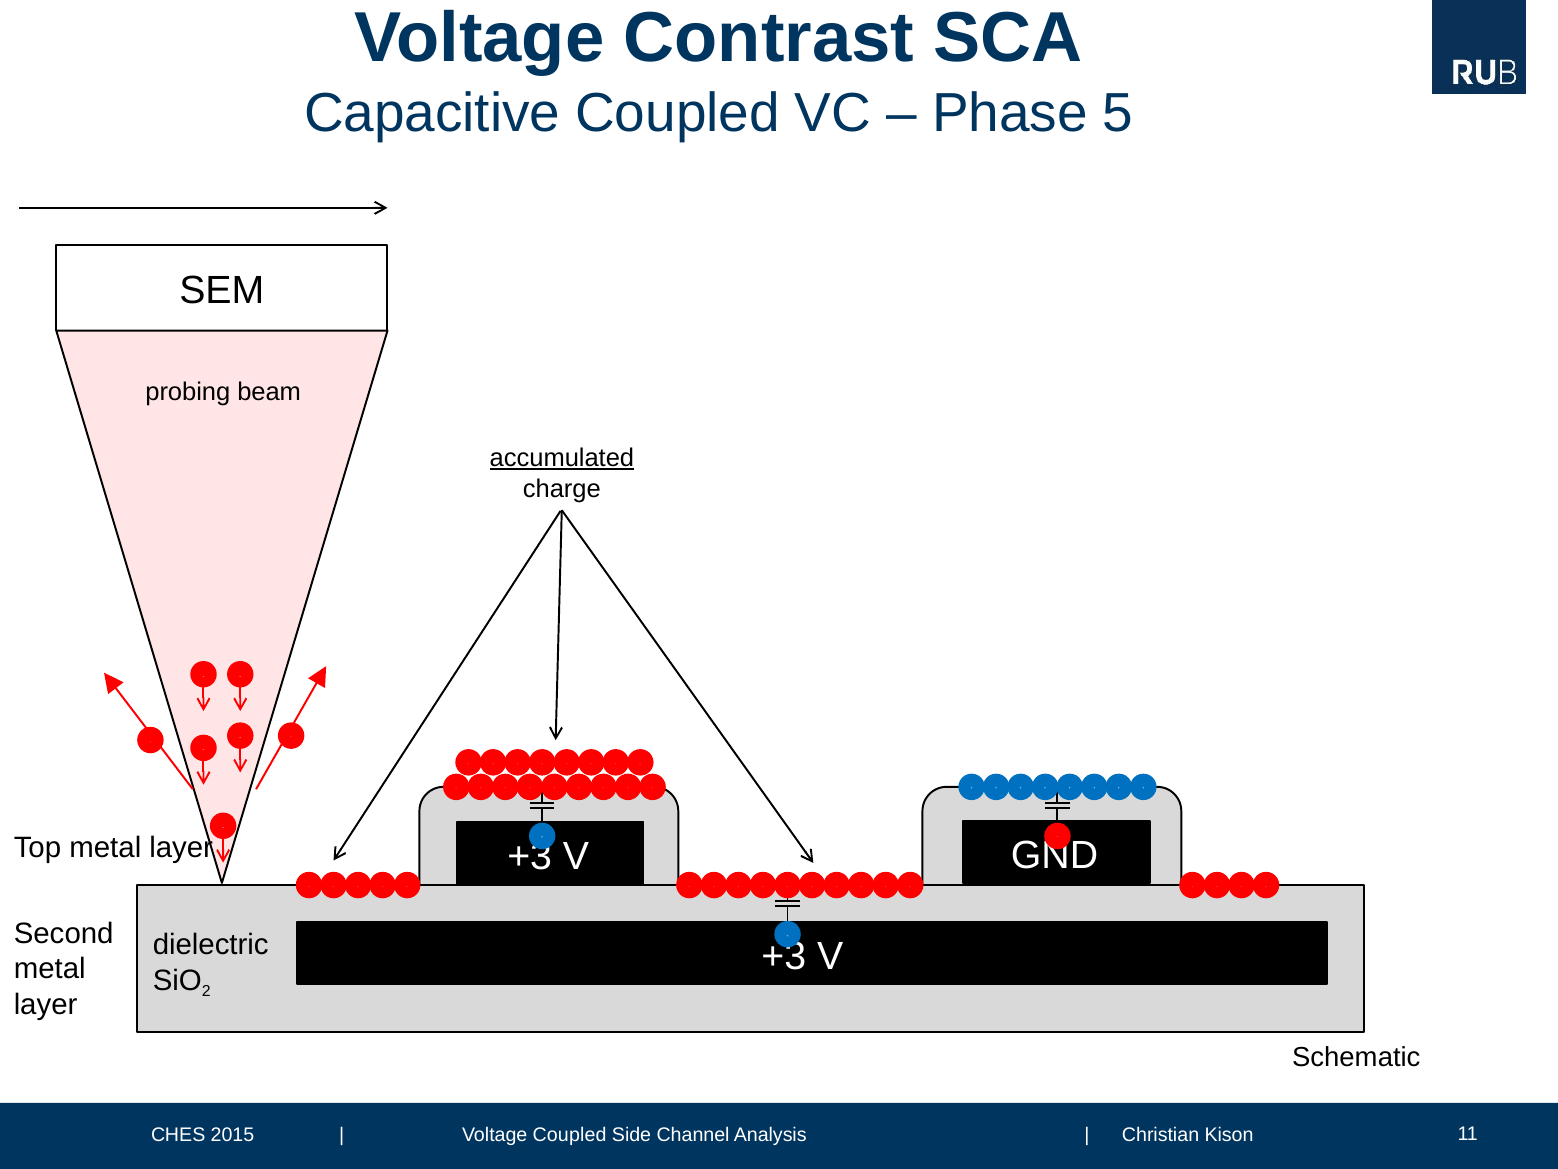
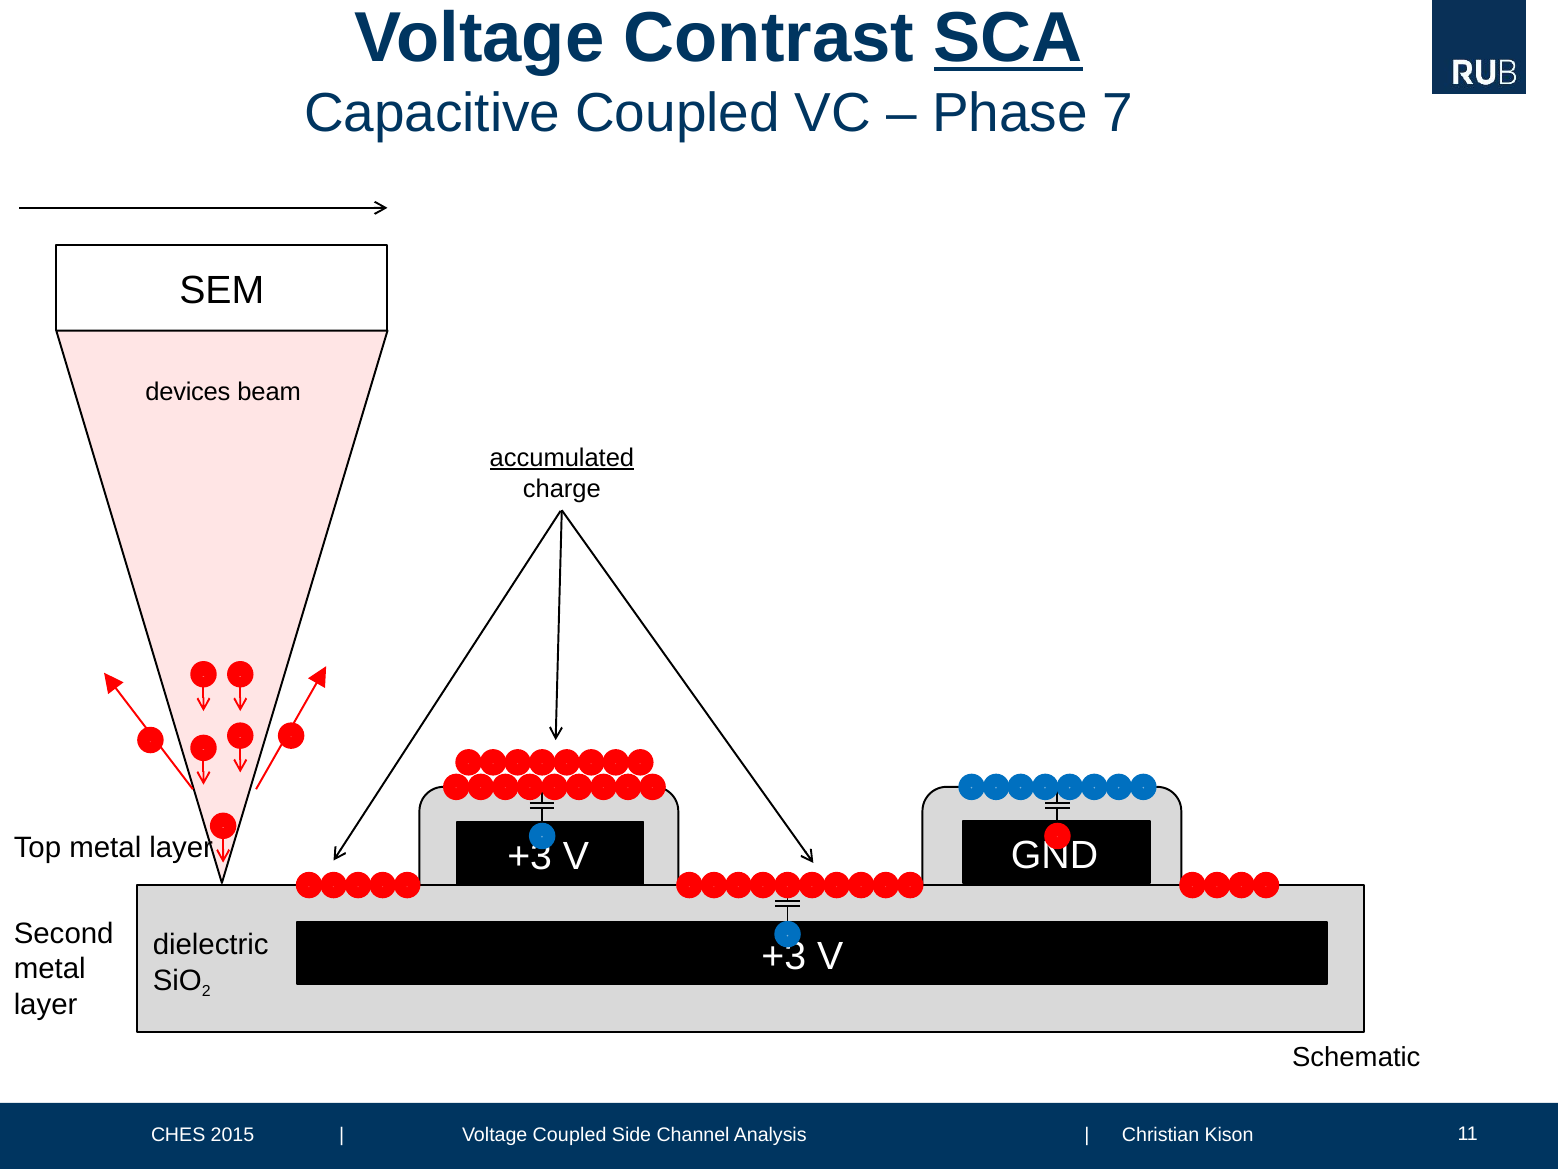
SCA underline: none -> present
5: 5 -> 7
probing: probing -> devices
